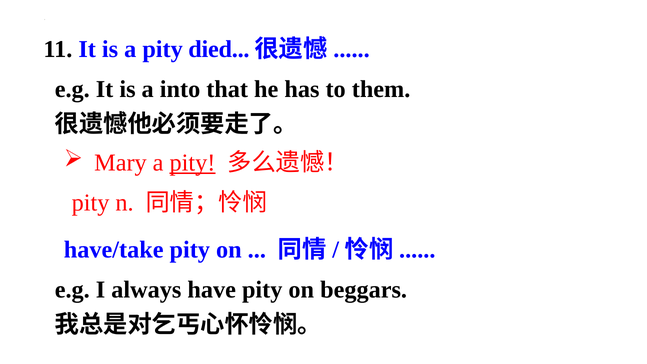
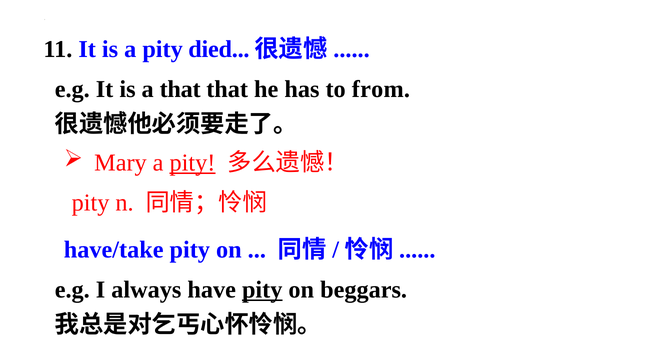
a into: into -> that
them: them -> from
pity at (262, 290) underline: none -> present
